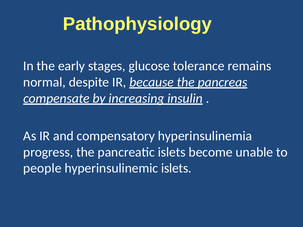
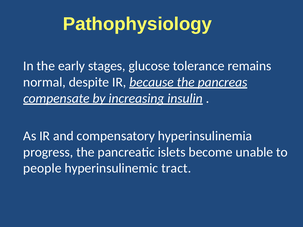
hyperinsulinemic islets: islets -> tract
